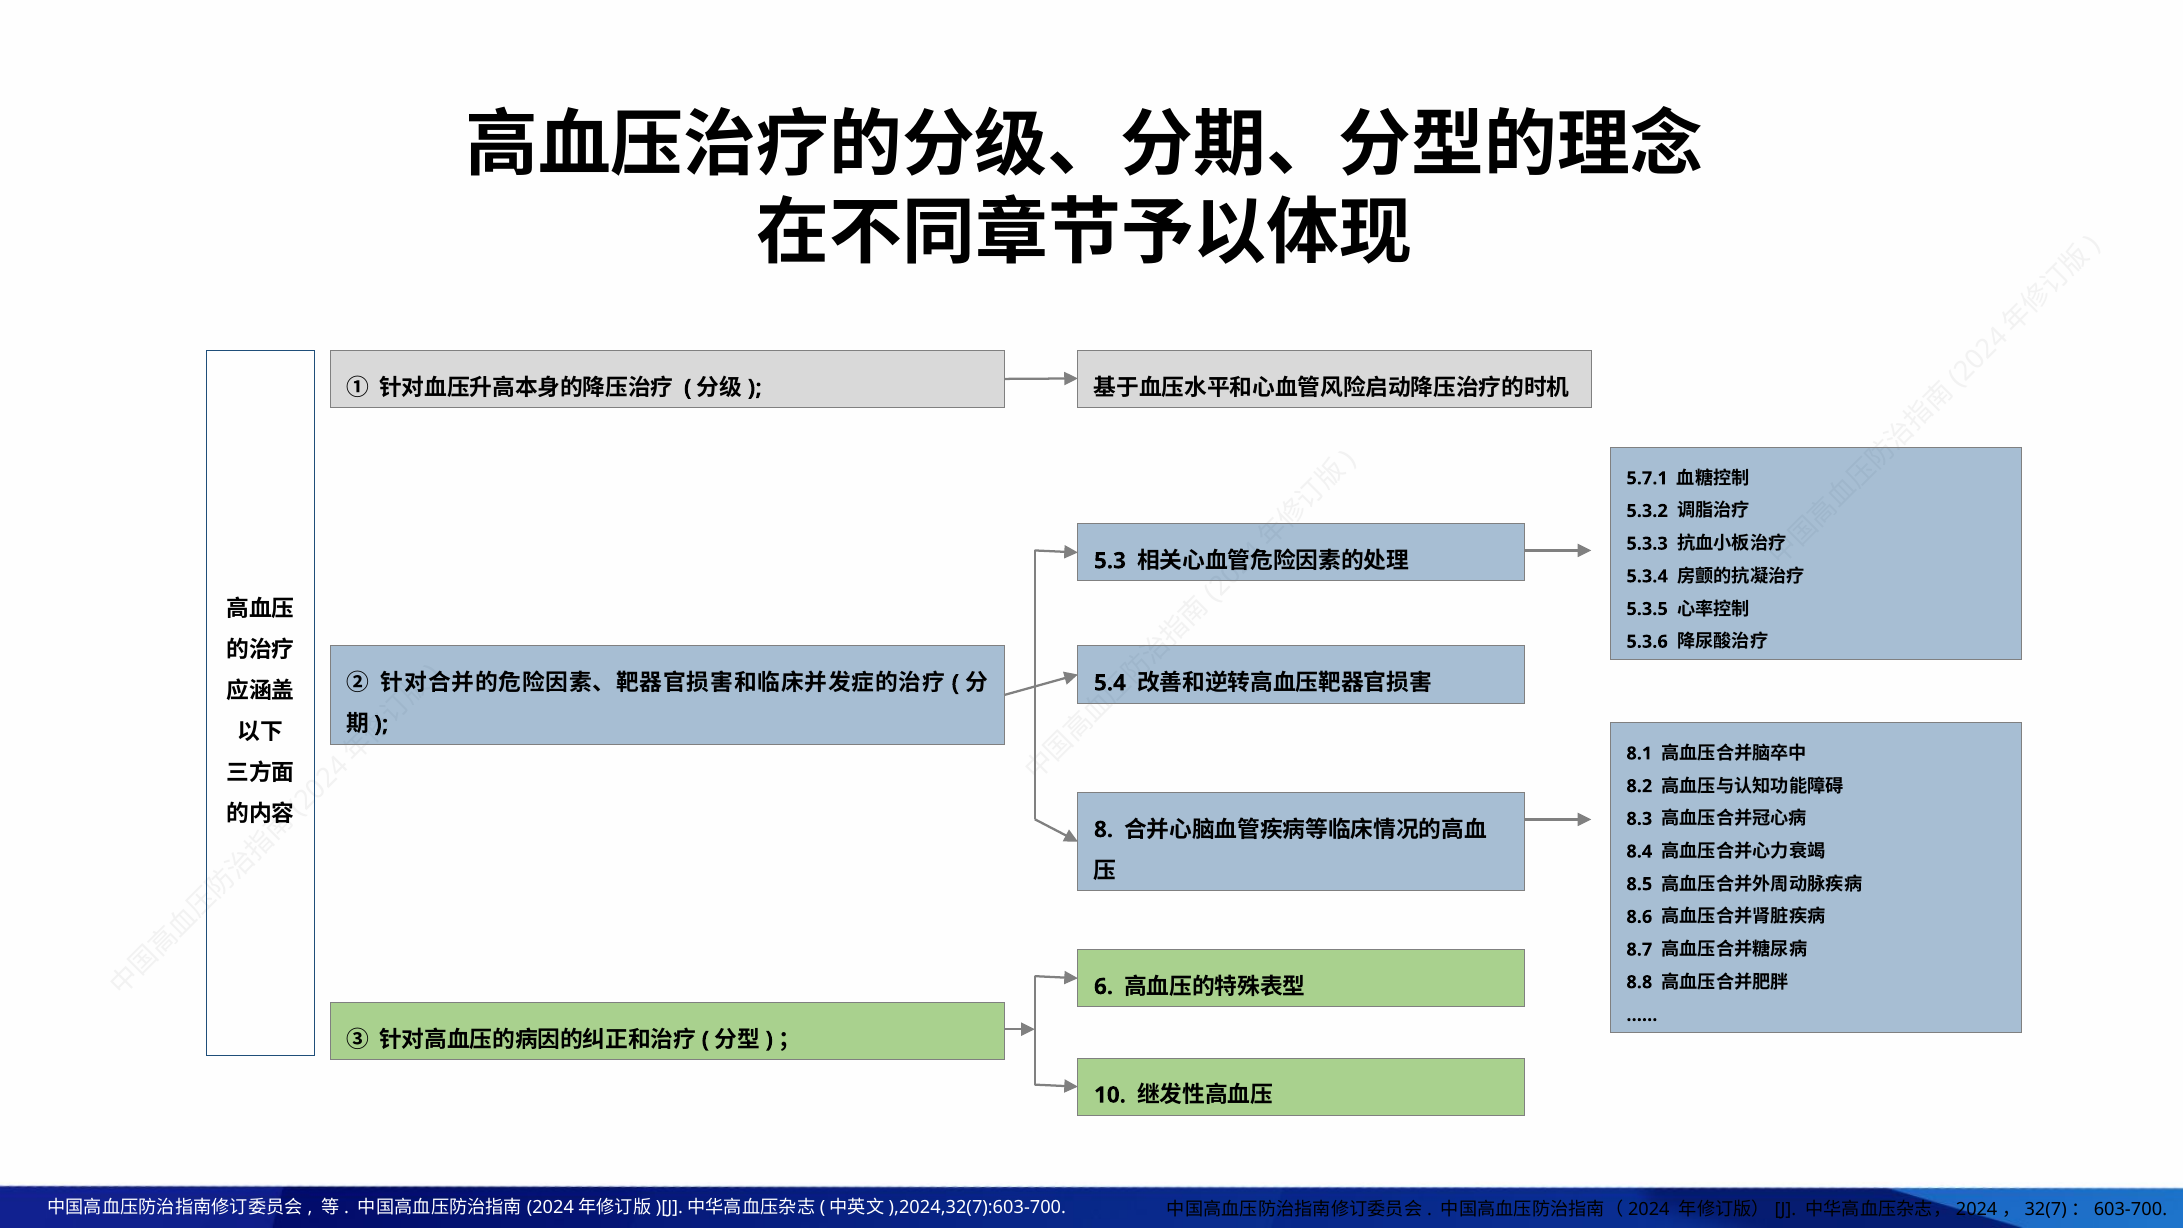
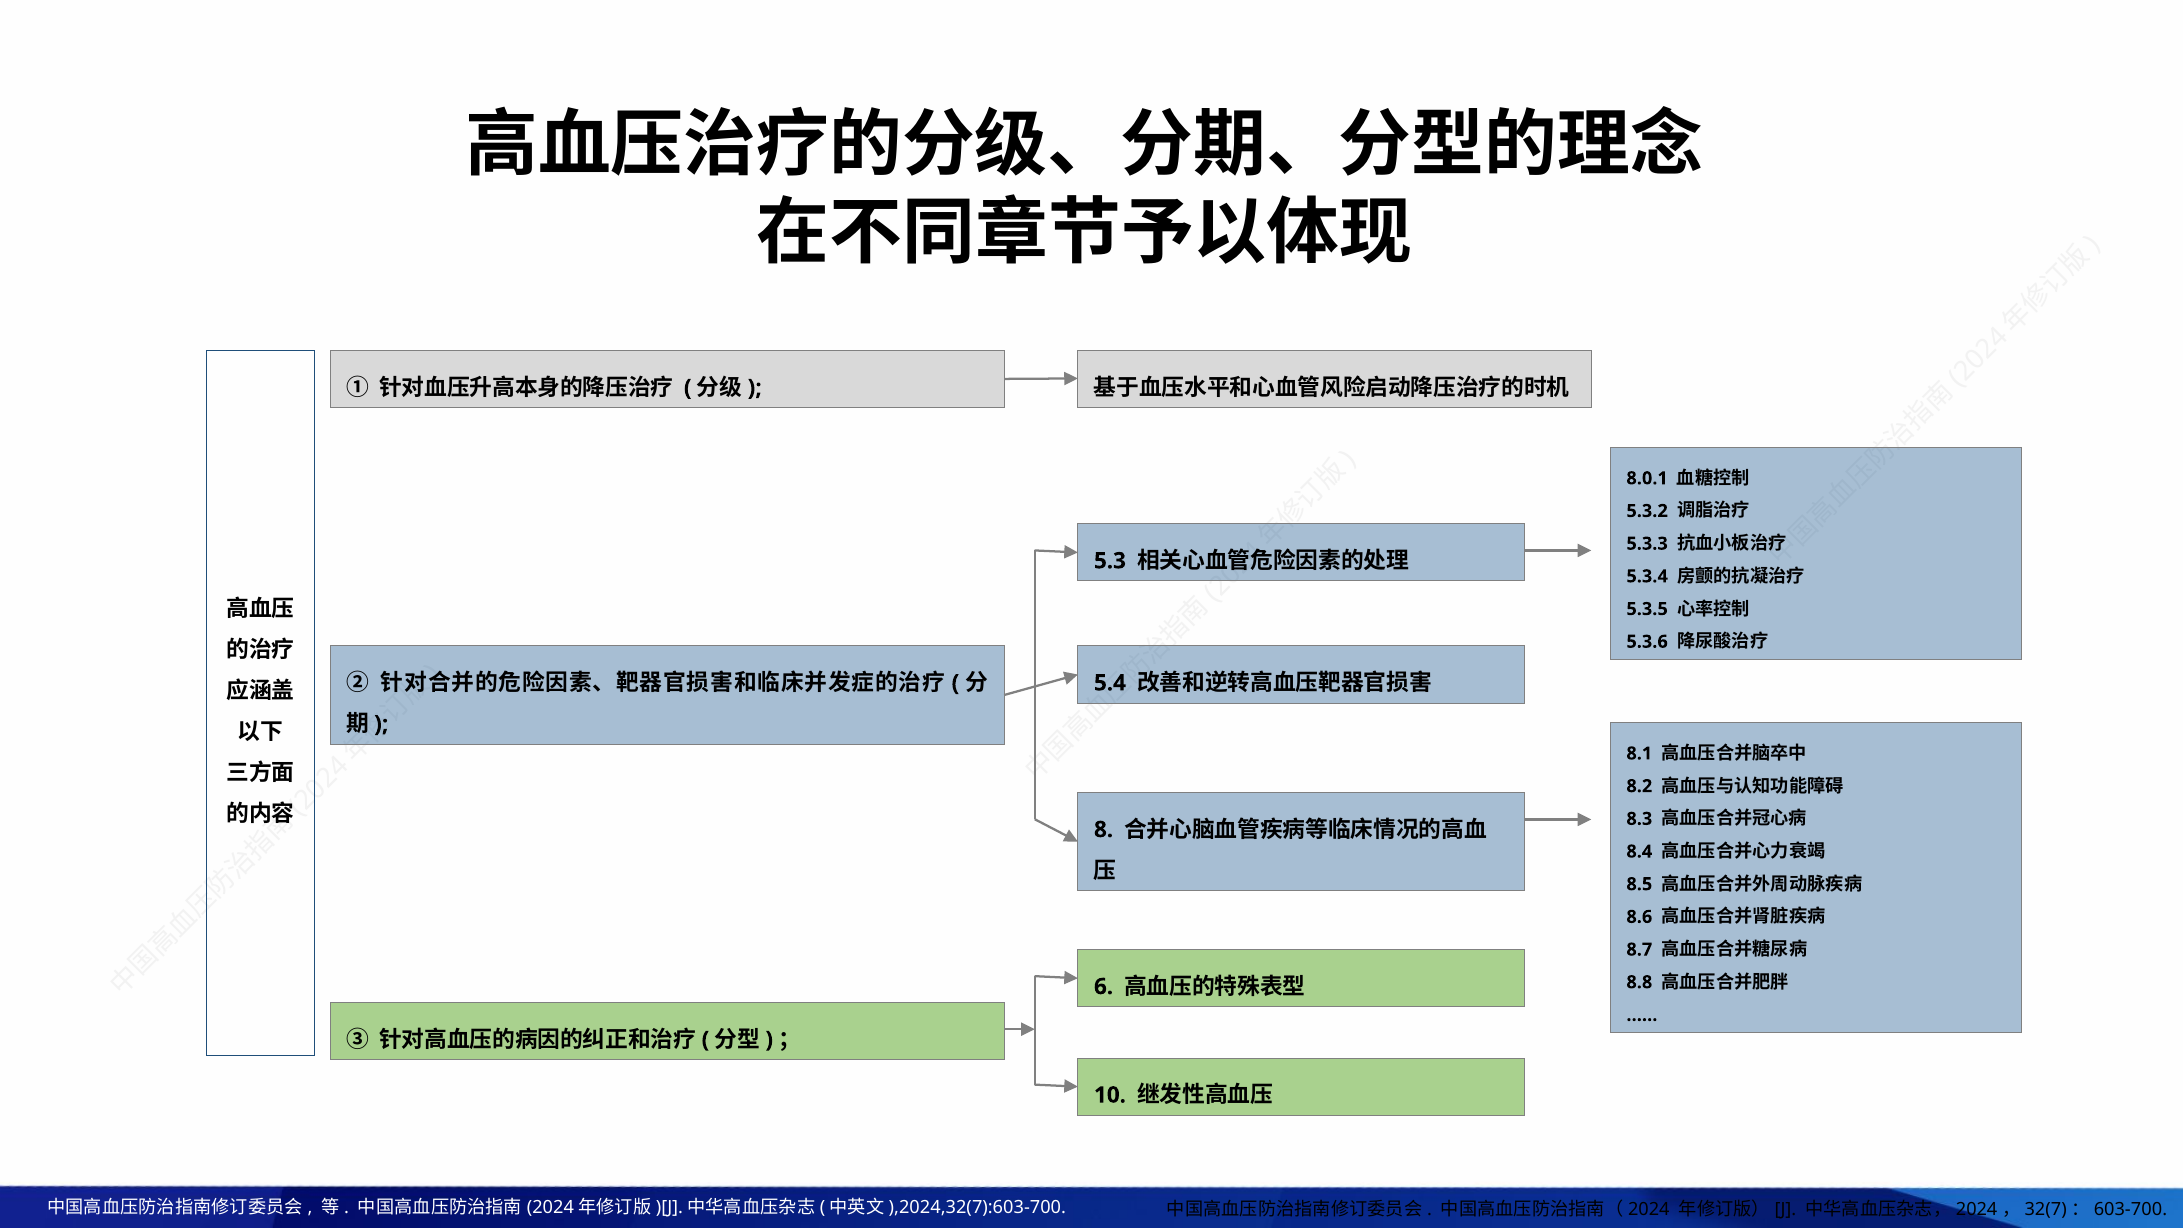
5.7.1: 5.7.1 -> 8.0.1
